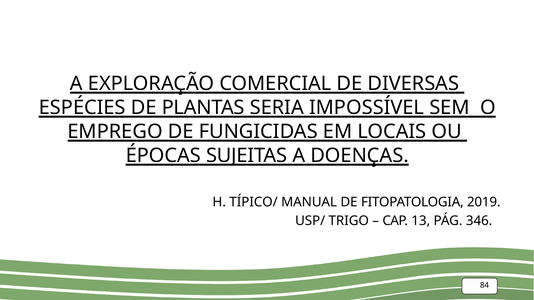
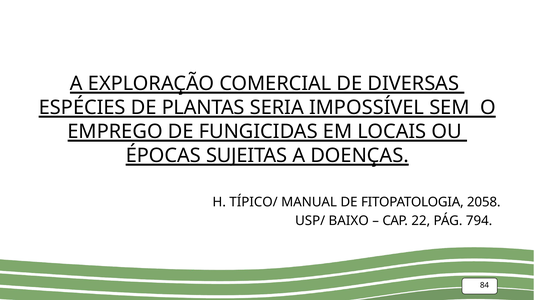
2019: 2019 -> 2058
TRIGO: TRIGO -> BAIXO
13: 13 -> 22
346: 346 -> 794
